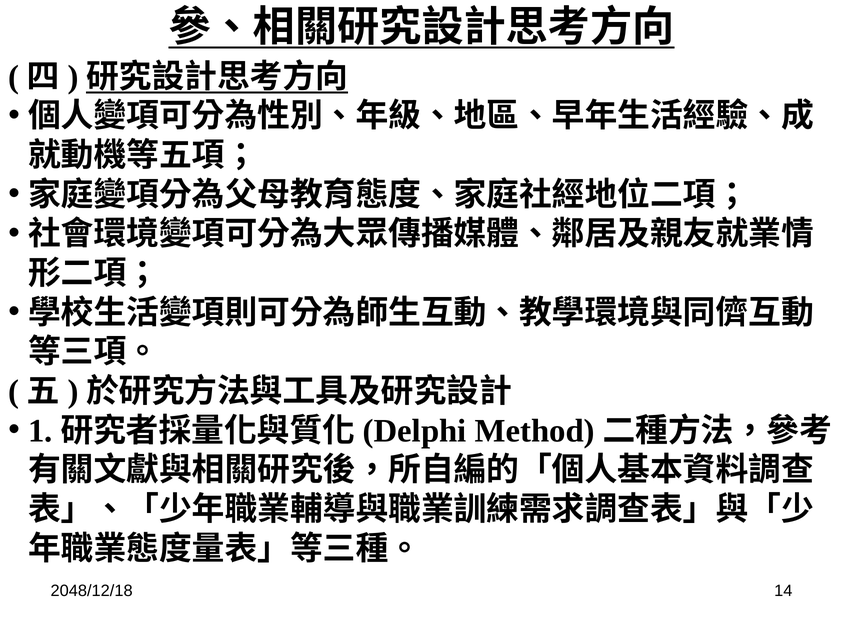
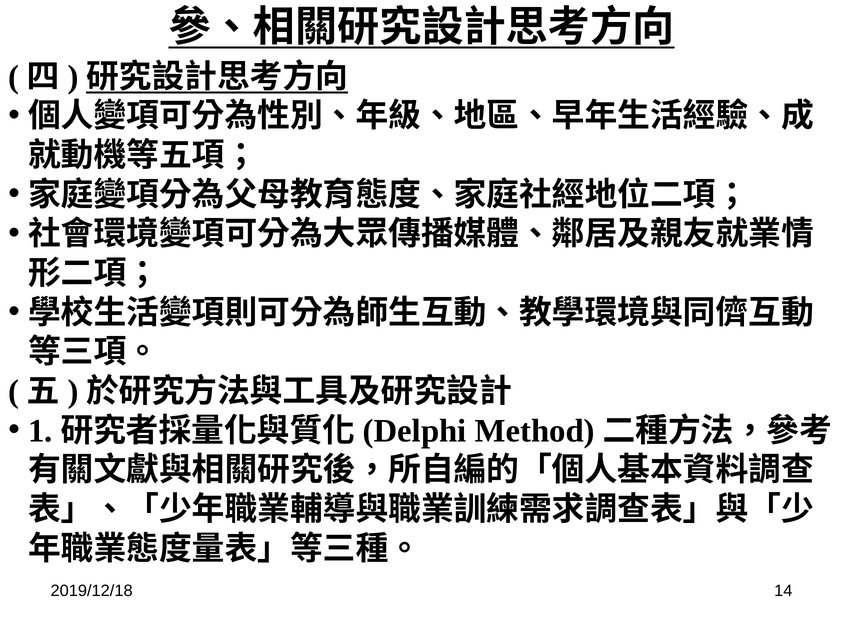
2048/12/18: 2048/12/18 -> 2019/12/18
